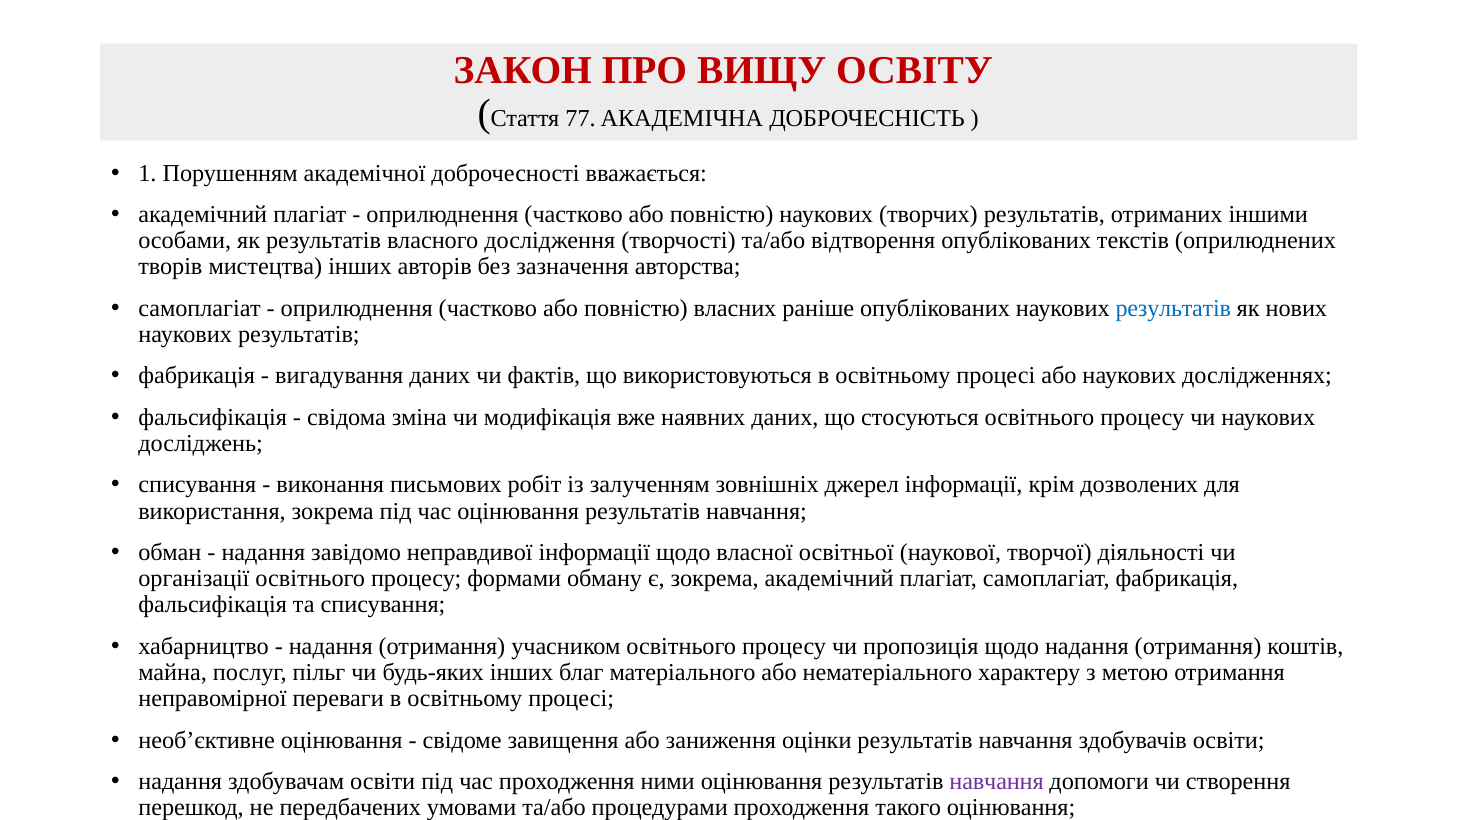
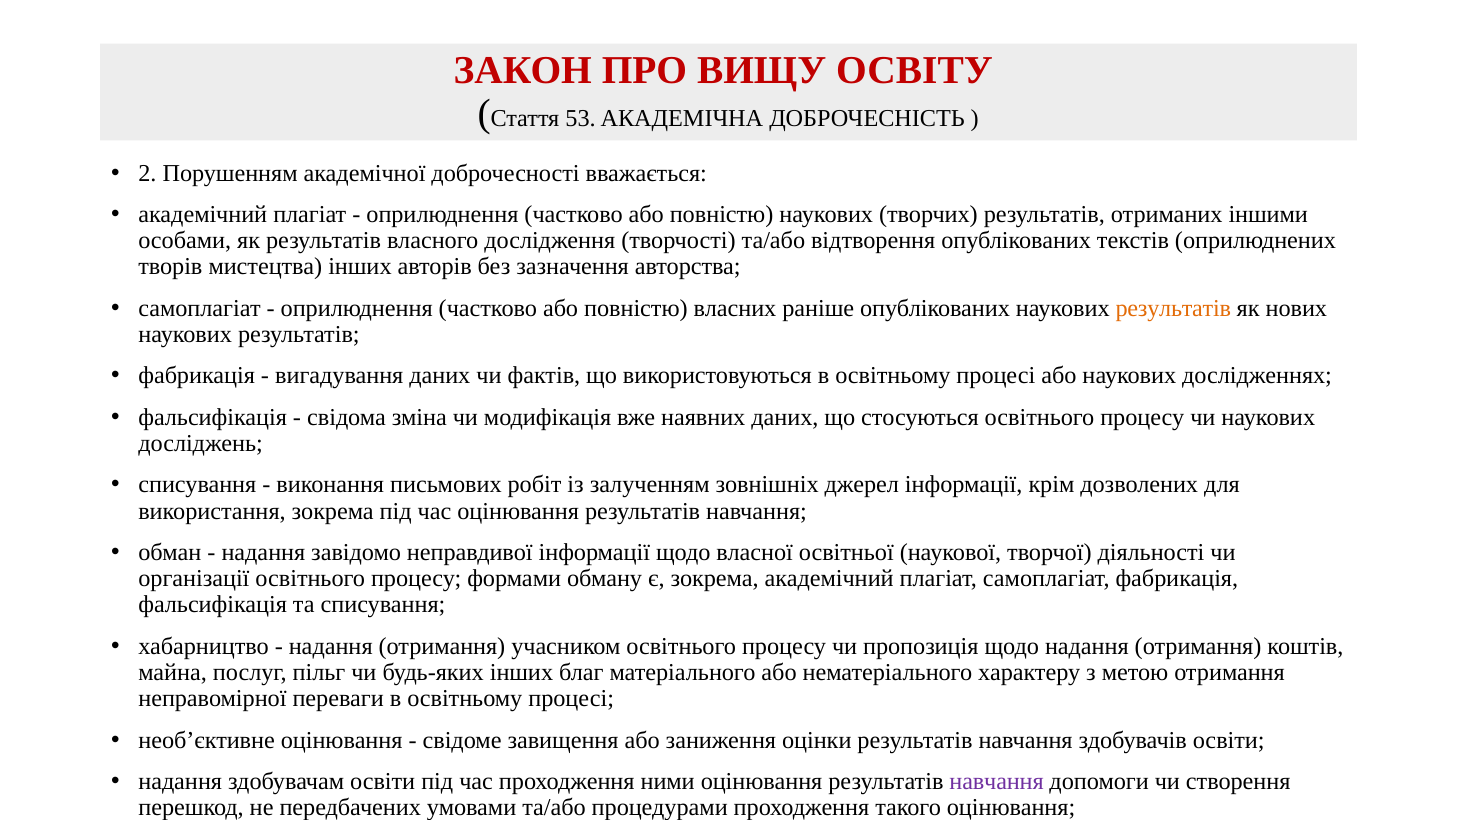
77: 77 -> 53
1: 1 -> 2
результатів at (1173, 308) colour: blue -> orange
